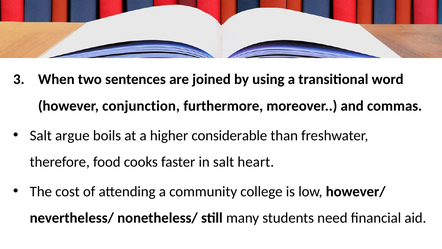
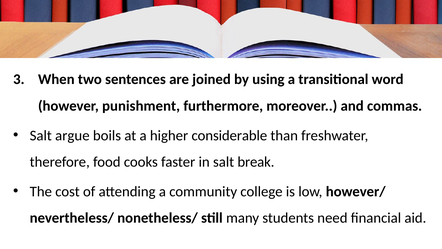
conjunction: conjunction -> punishment
heart: heart -> break
